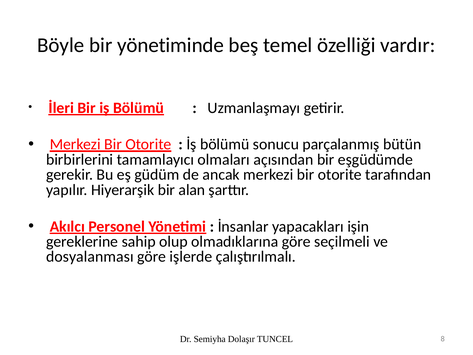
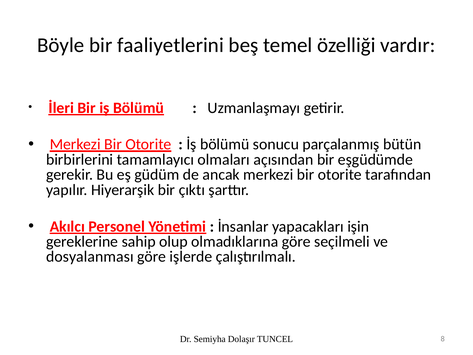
yönetiminde: yönetiminde -> faaliyetlerini
alan: alan -> çıktı
